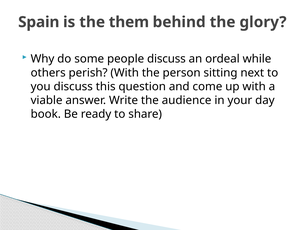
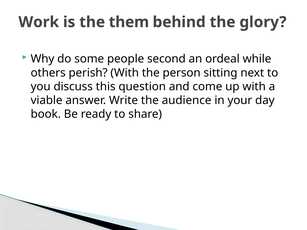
Spain: Spain -> Work
people discuss: discuss -> second
